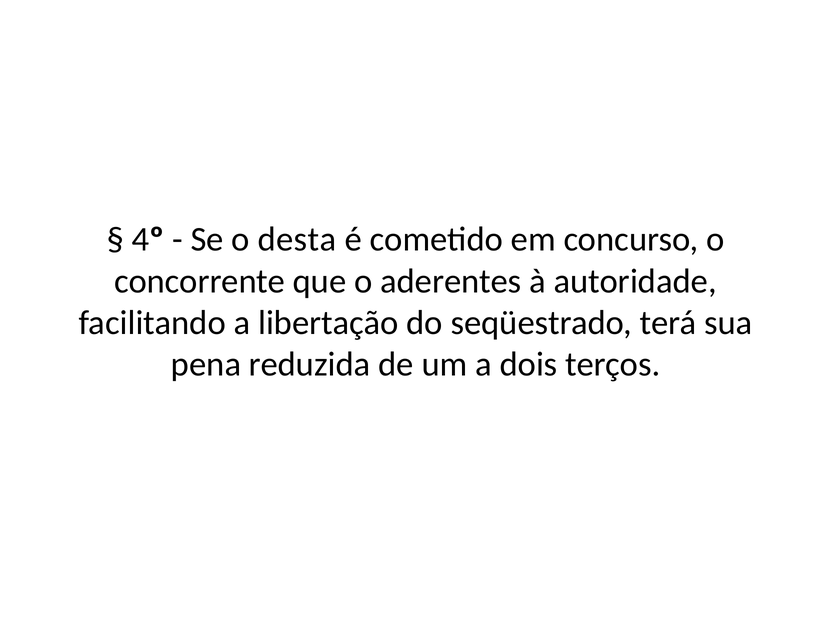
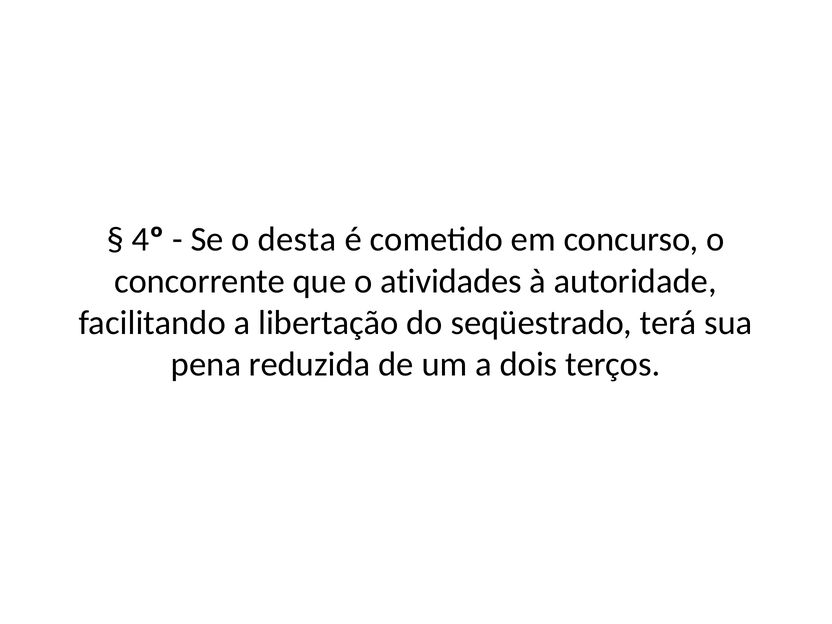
aderentes: aderentes -> atividades
